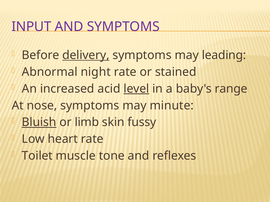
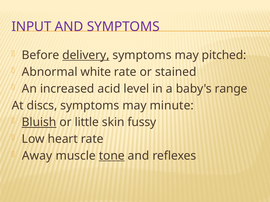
leading: leading -> pitched
night: night -> white
level underline: present -> none
nose: nose -> discs
limb: limb -> little
Toilet: Toilet -> Away
tone underline: none -> present
